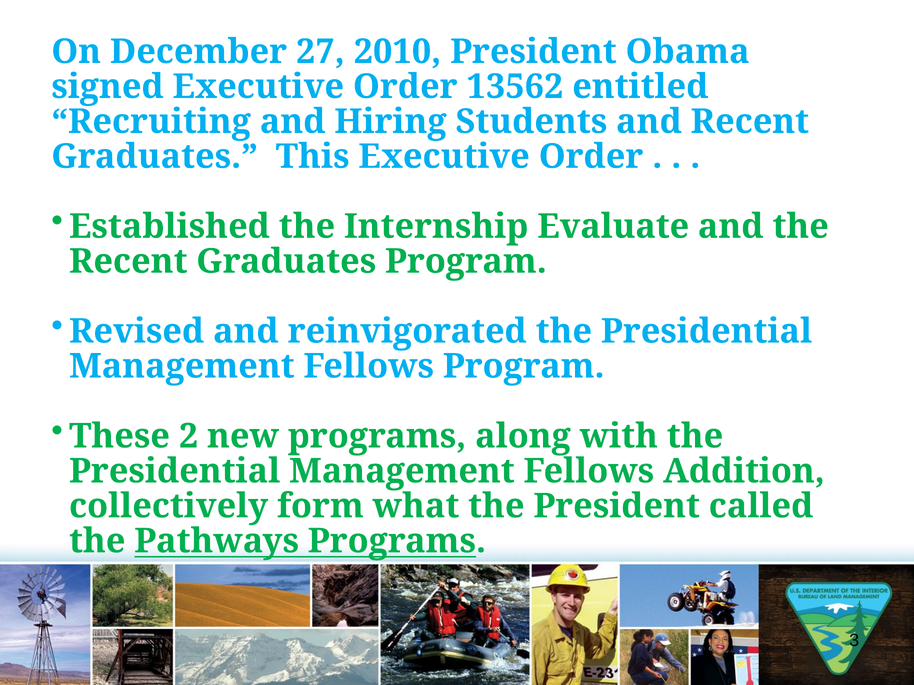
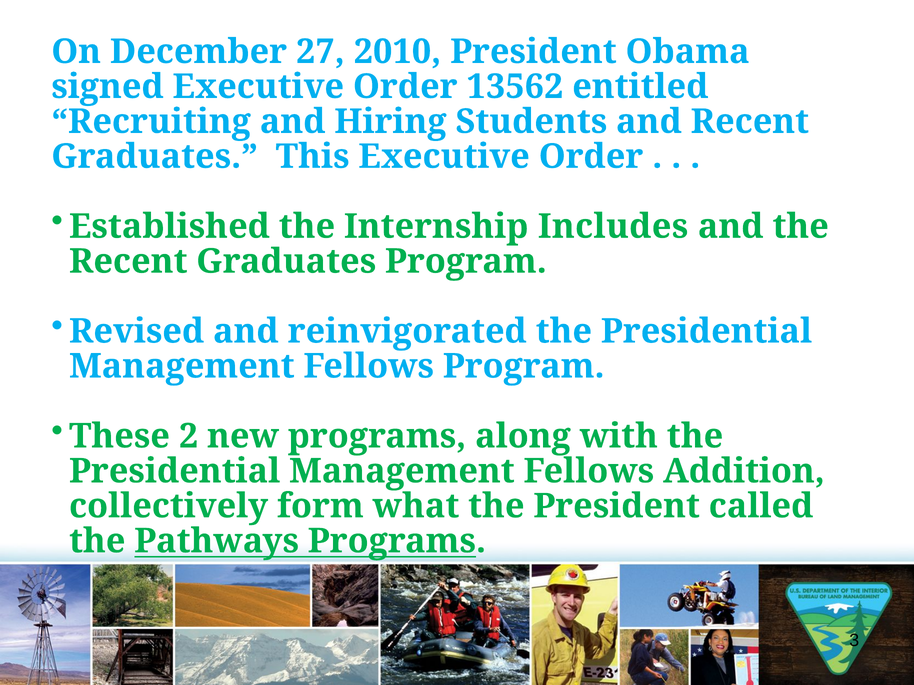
Evaluate: Evaluate -> Includes
